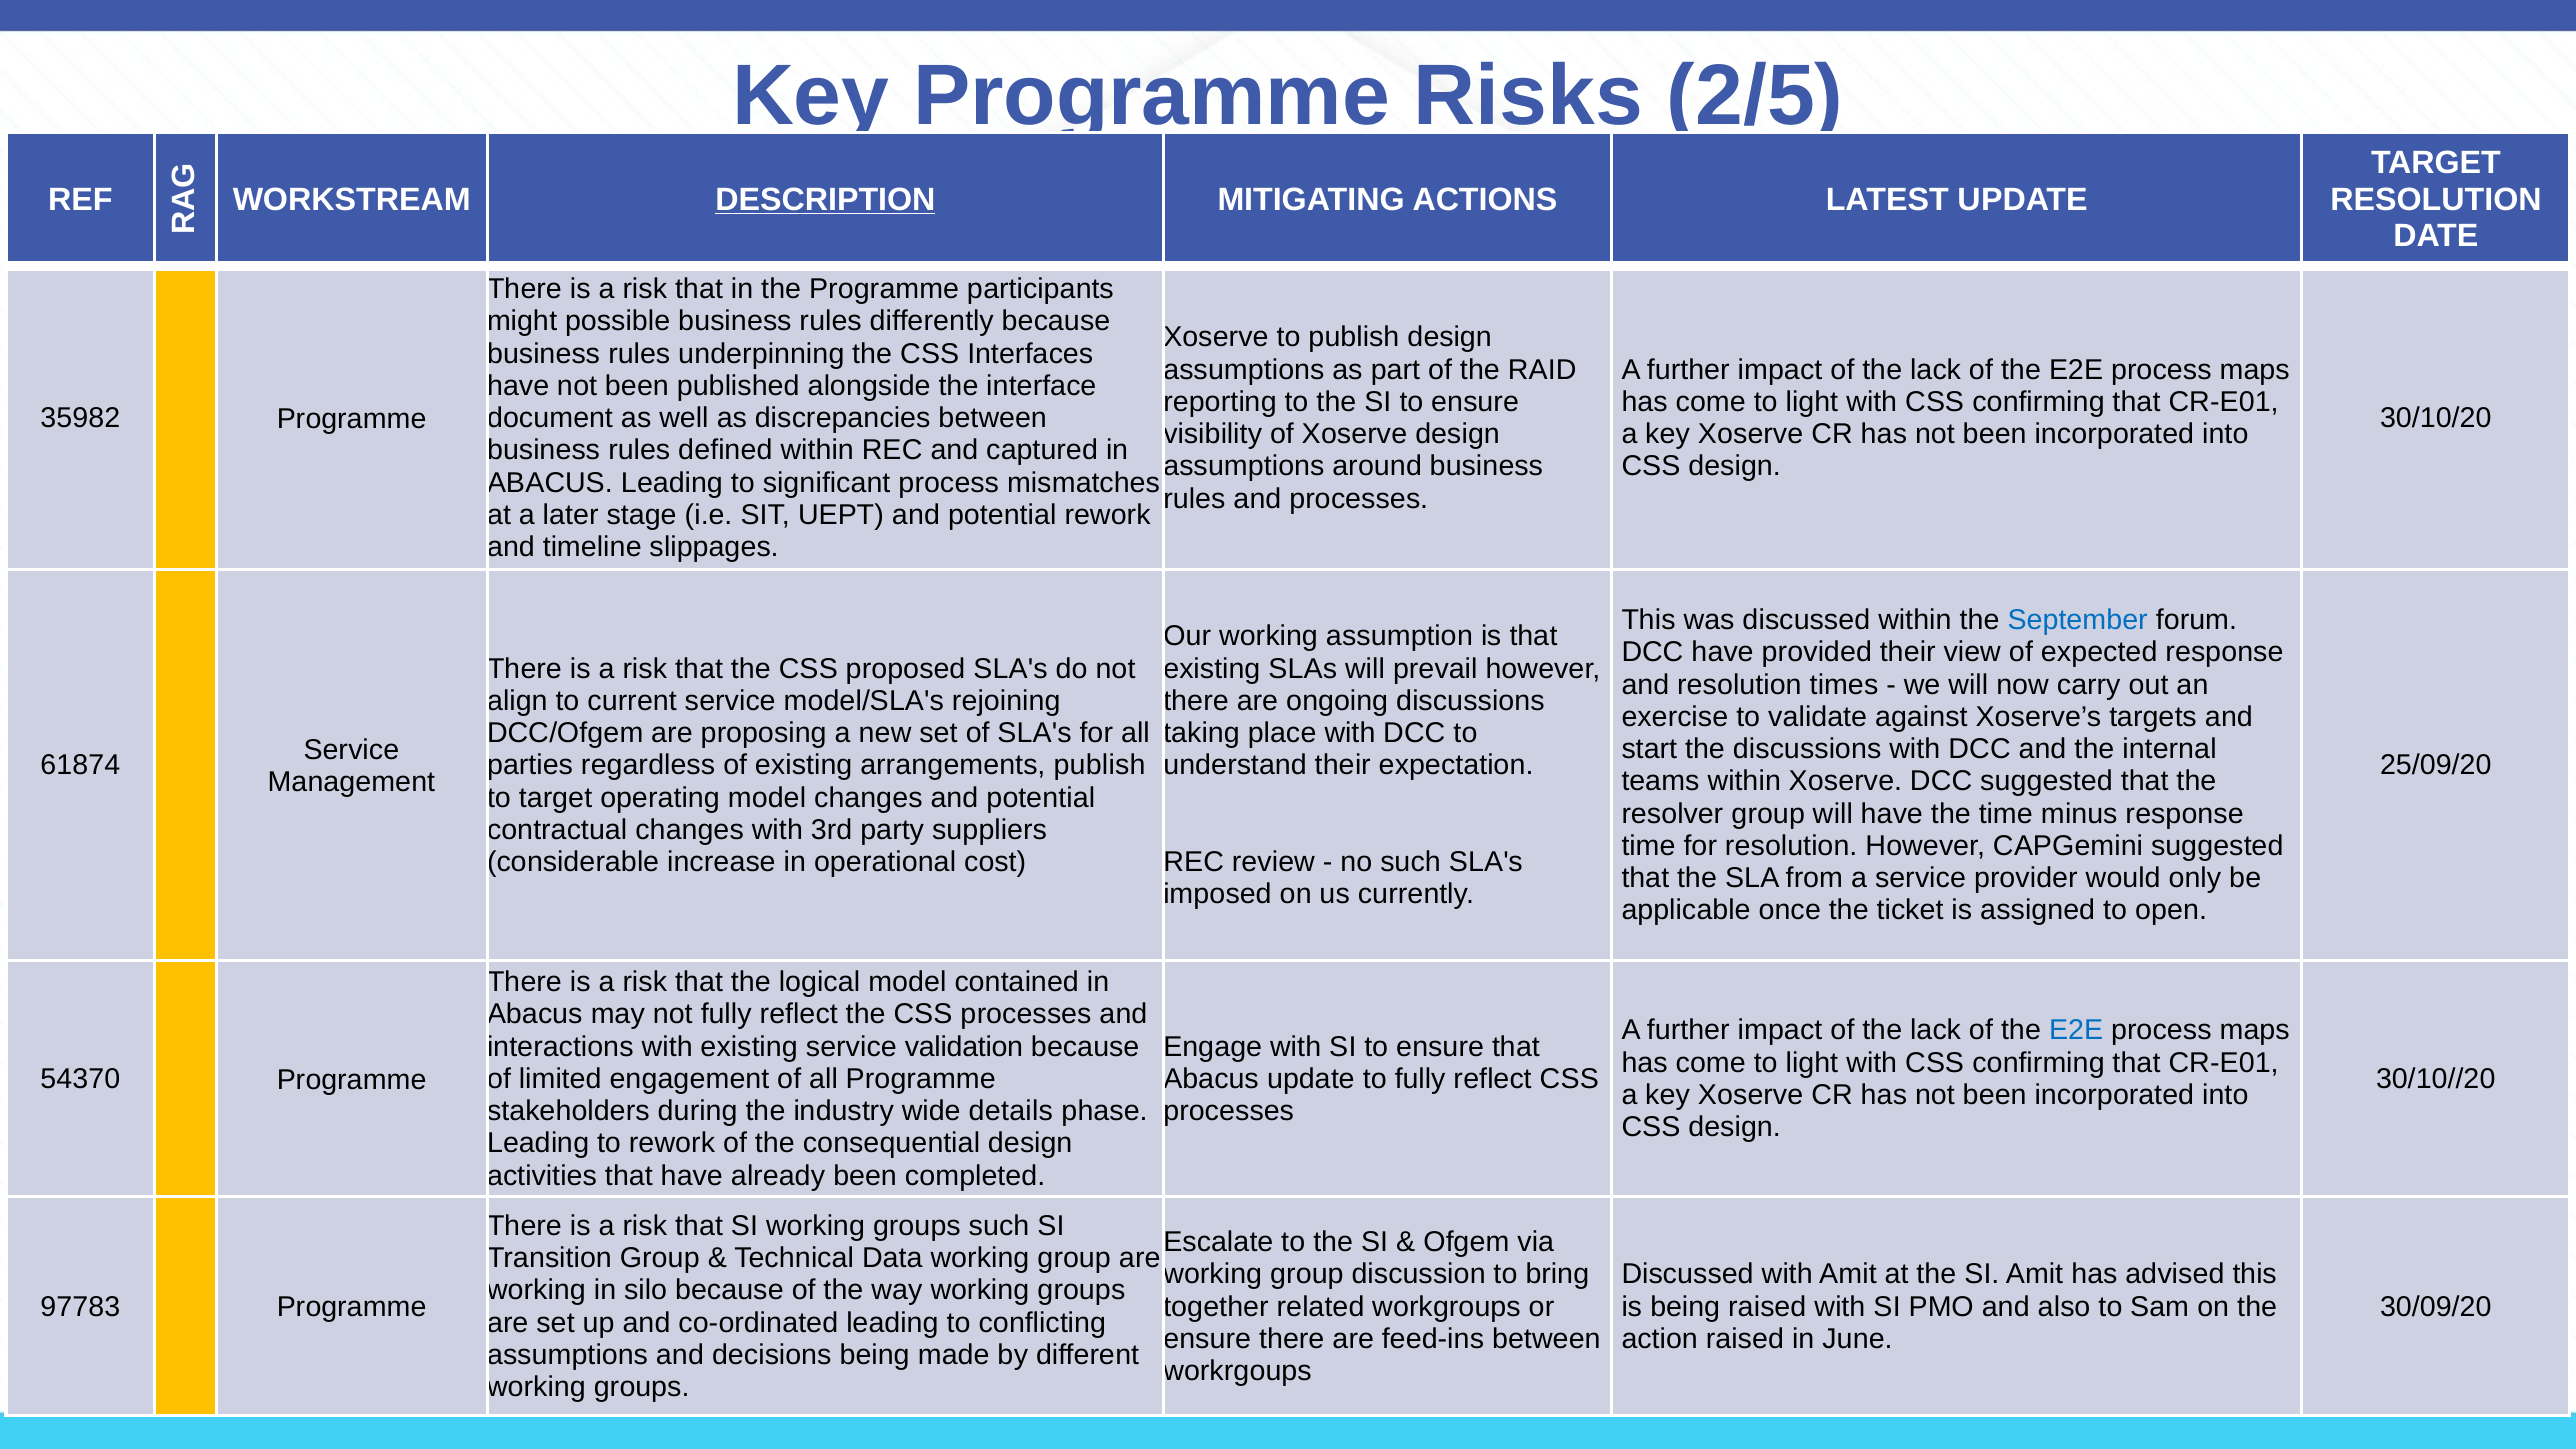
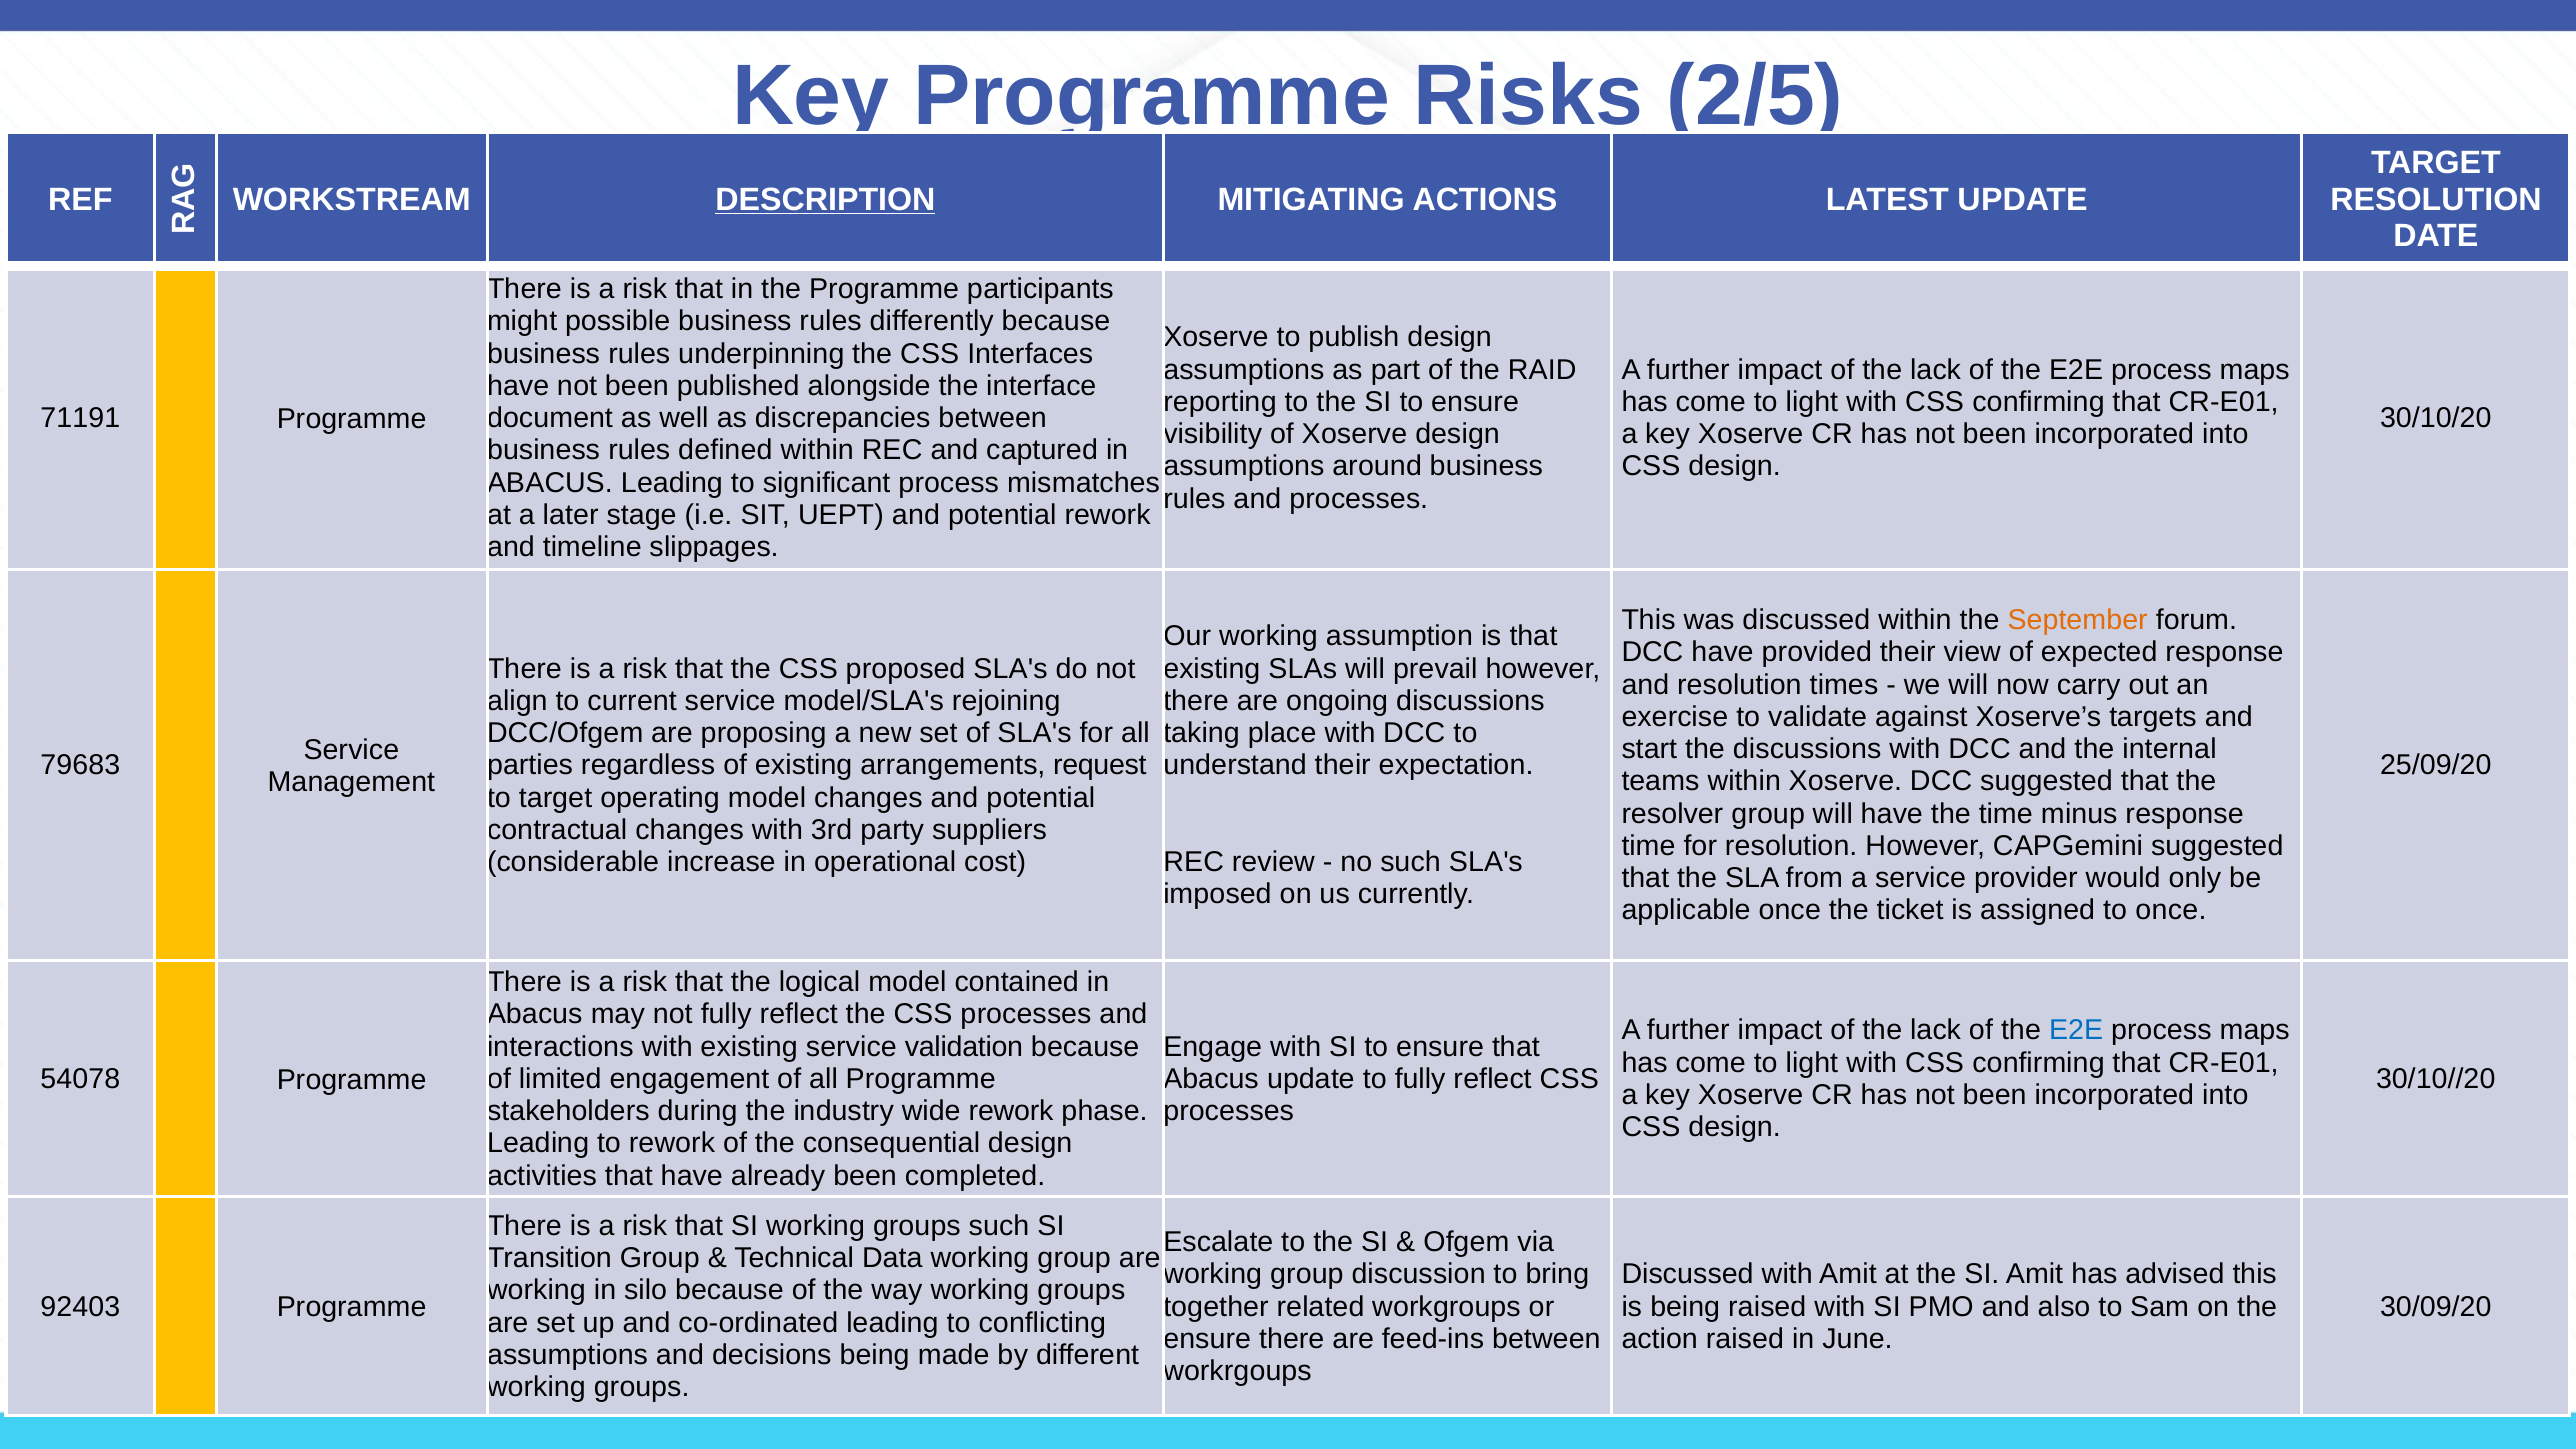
35982: 35982 -> 71191
September colour: blue -> orange
61874: 61874 -> 79683
arrangements publish: publish -> request
to open: open -> once
54370: 54370 -> 54078
wide details: details -> rework
97783: 97783 -> 92403
